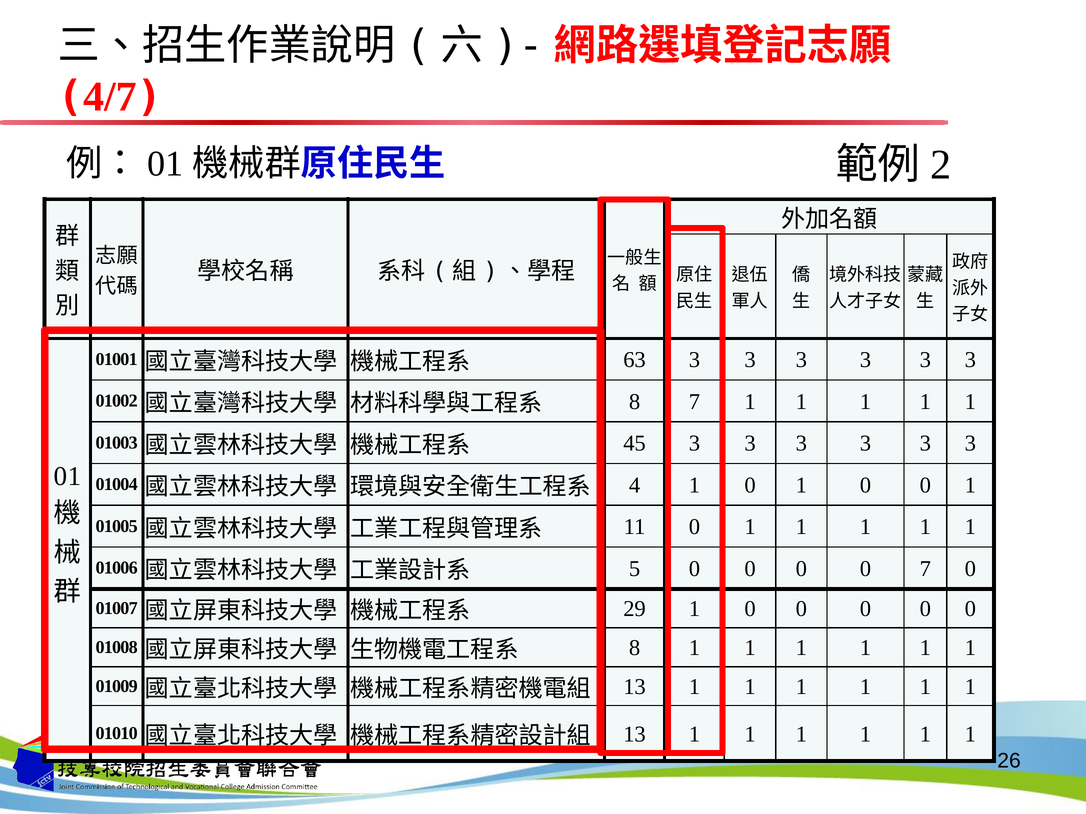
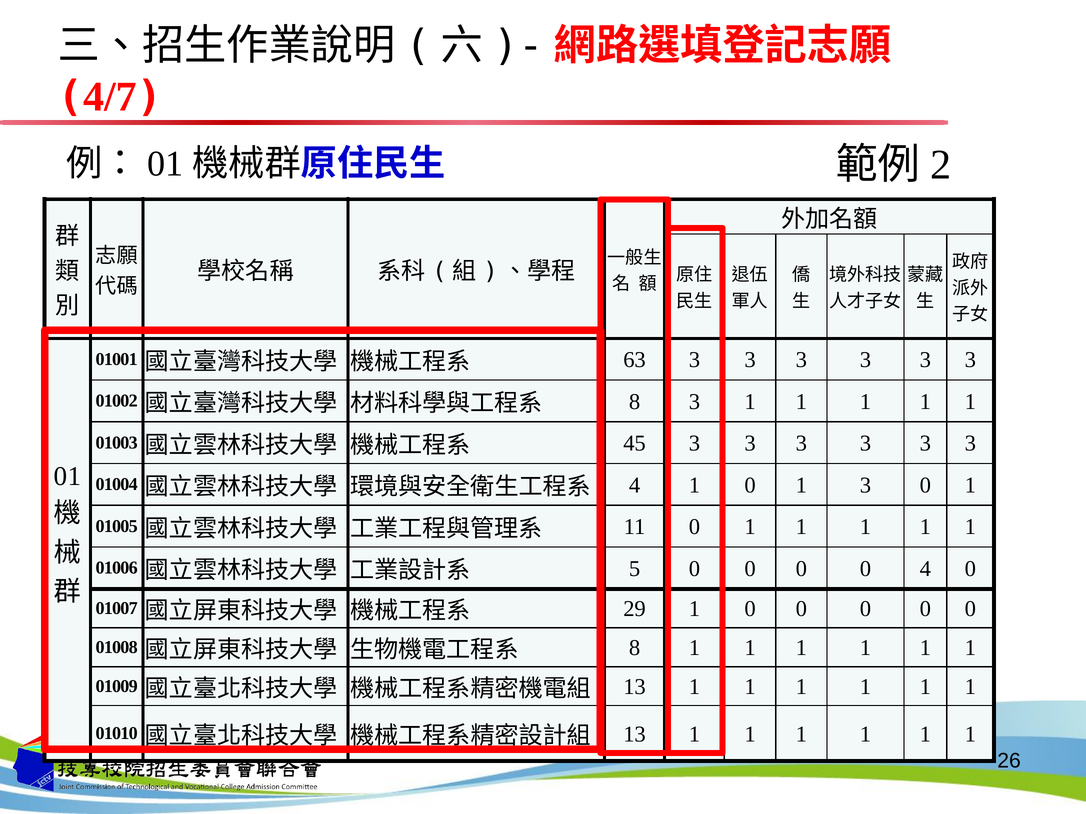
8 7: 7 -> 3
0 1 0: 0 -> 3
0 7: 7 -> 4
